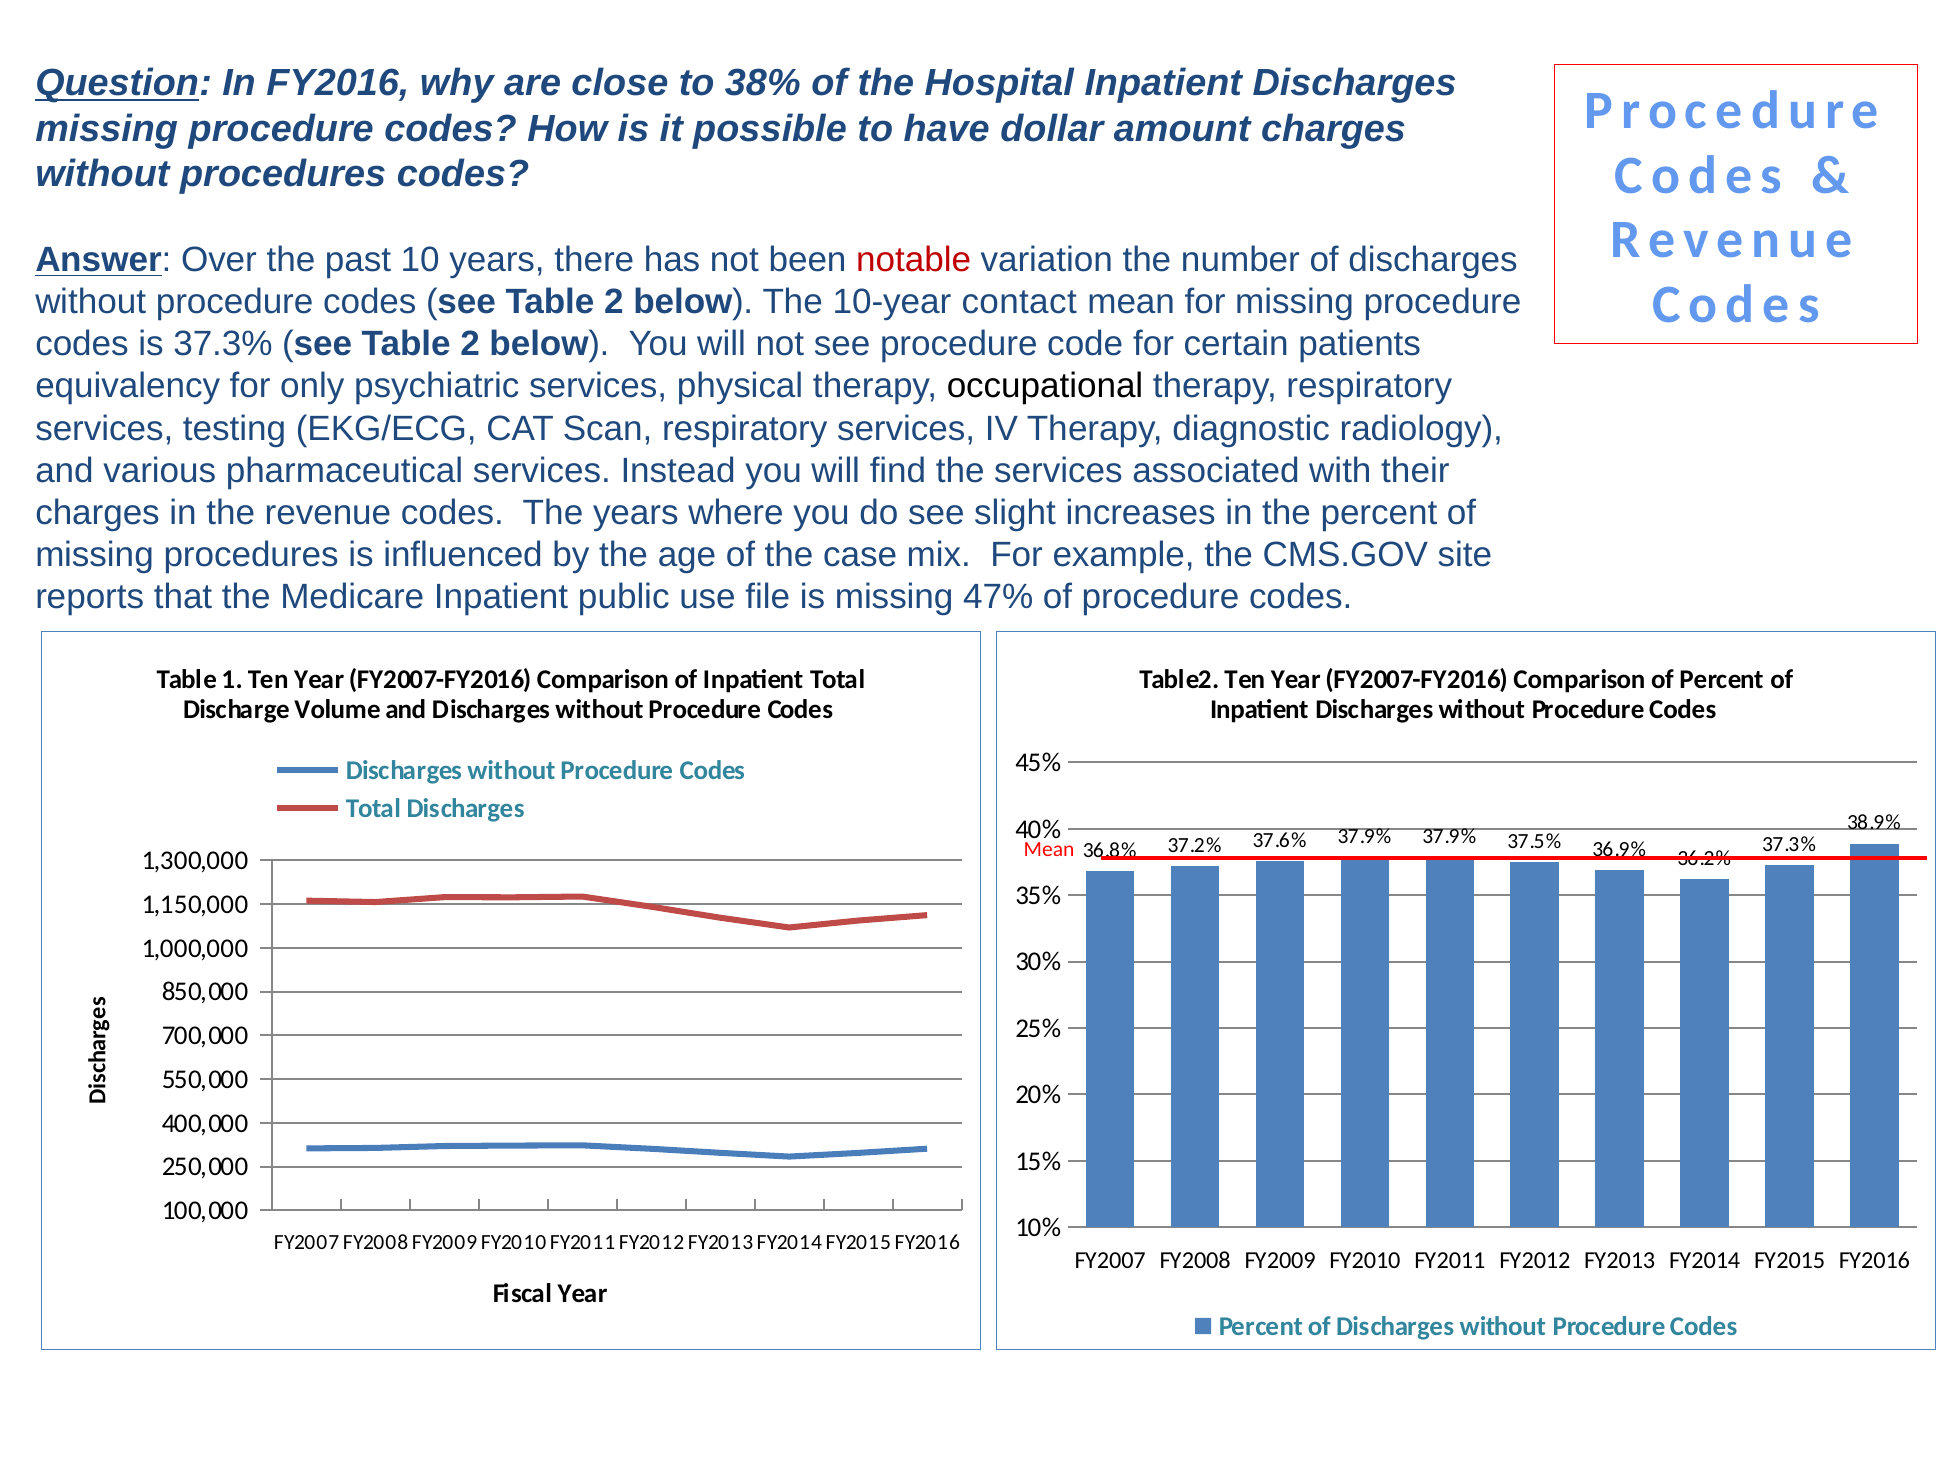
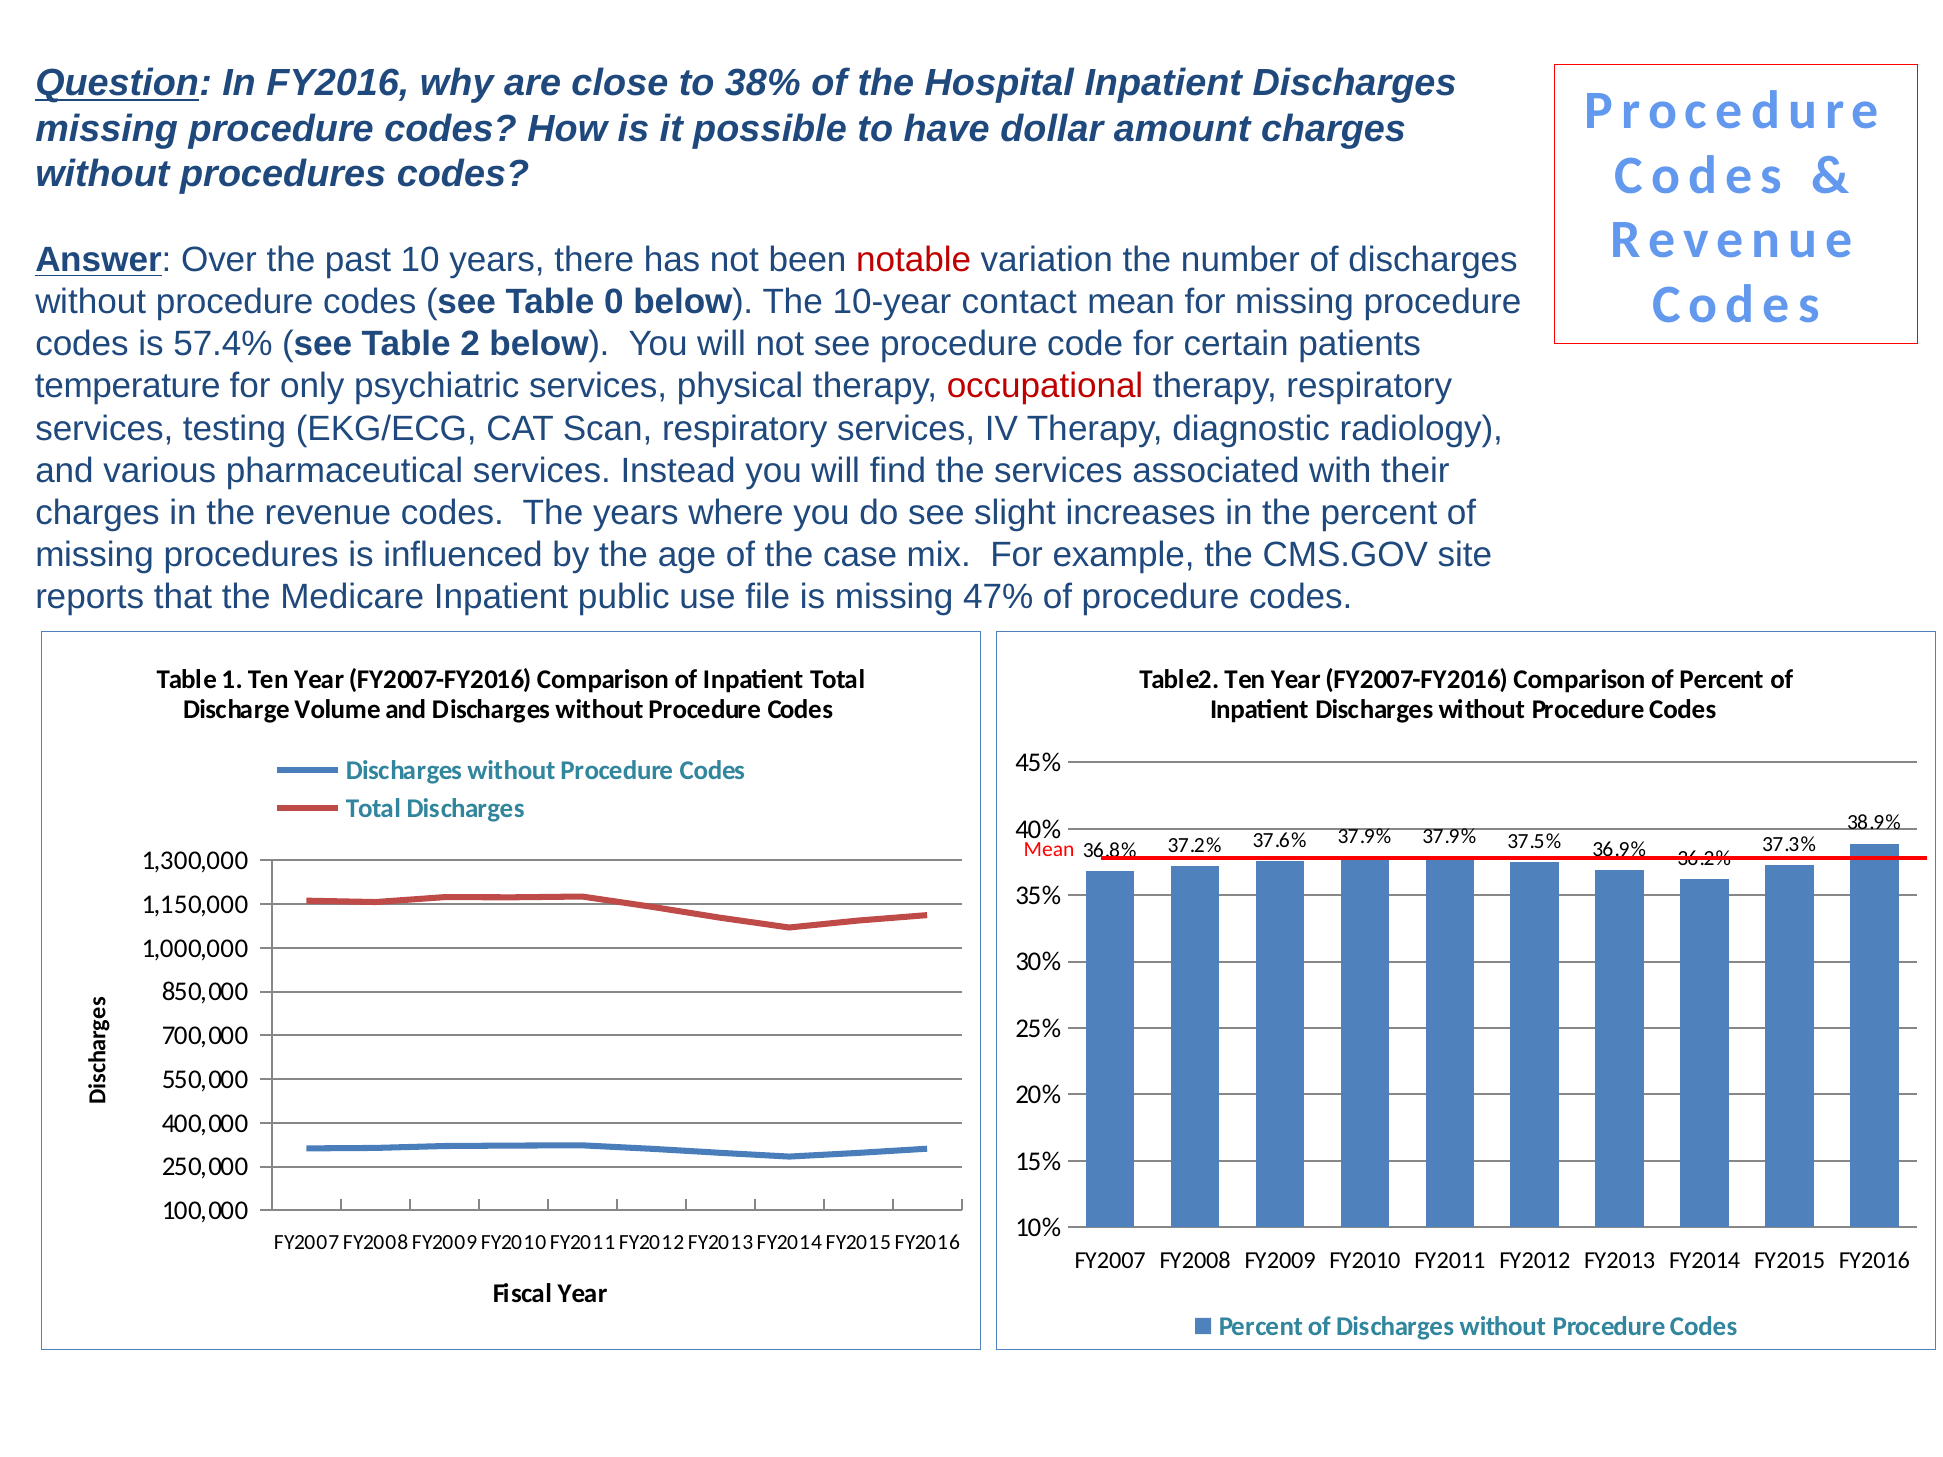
codes see Table 2: 2 -> 0
is 37.3%: 37.3% -> 57.4%
equivalency: equivalency -> temperature
occupational colour: black -> red
